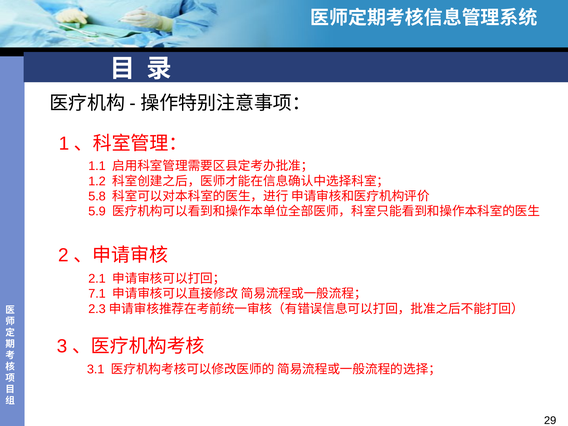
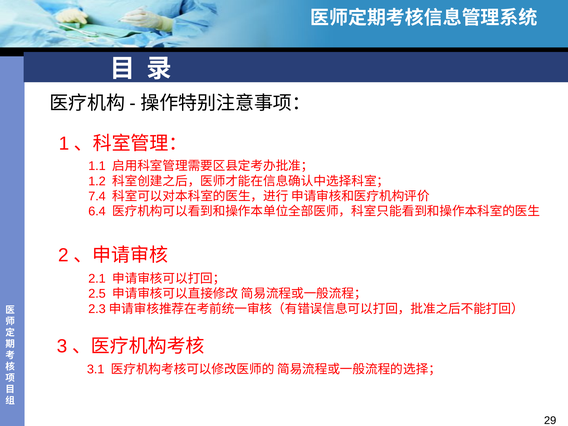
5.8: 5.8 -> 7.4
5.9: 5.9 -> 6.4
7.1: 7.1 -> 2.5
